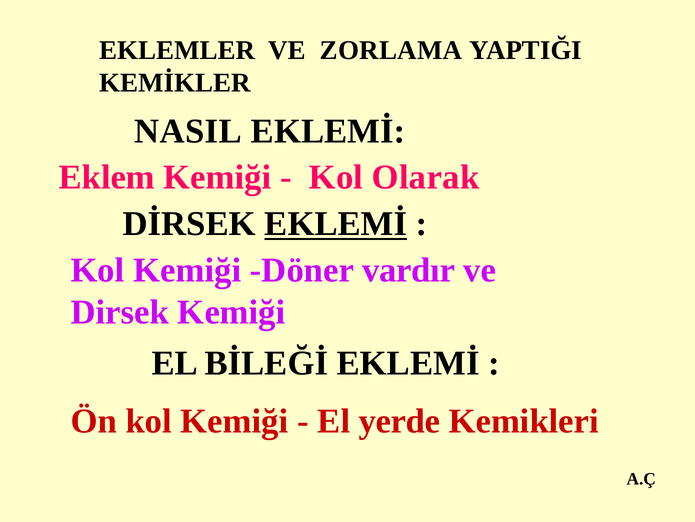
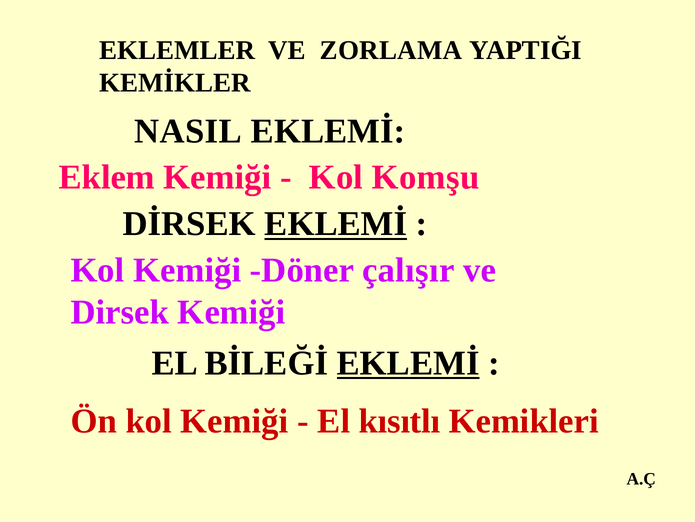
Olarak: Olarak -> Komşu
vardır: vardır -> çalışır
EKLEMİ at (408, 363) underline: none -> present
yerde: yerde -> kısıtlı
